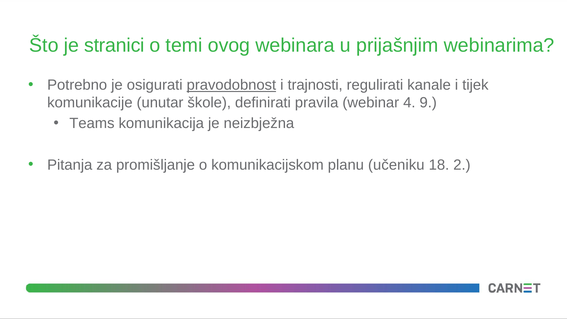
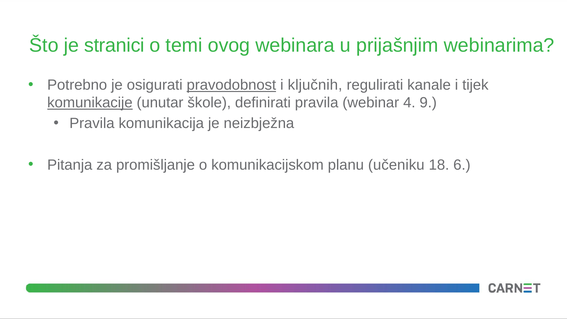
trajnosti: trajnosti -> ključnih
komunikacije underline: none -> present
Teams at (92, 123): Teams -> Pravila
2: 2 -> 6
